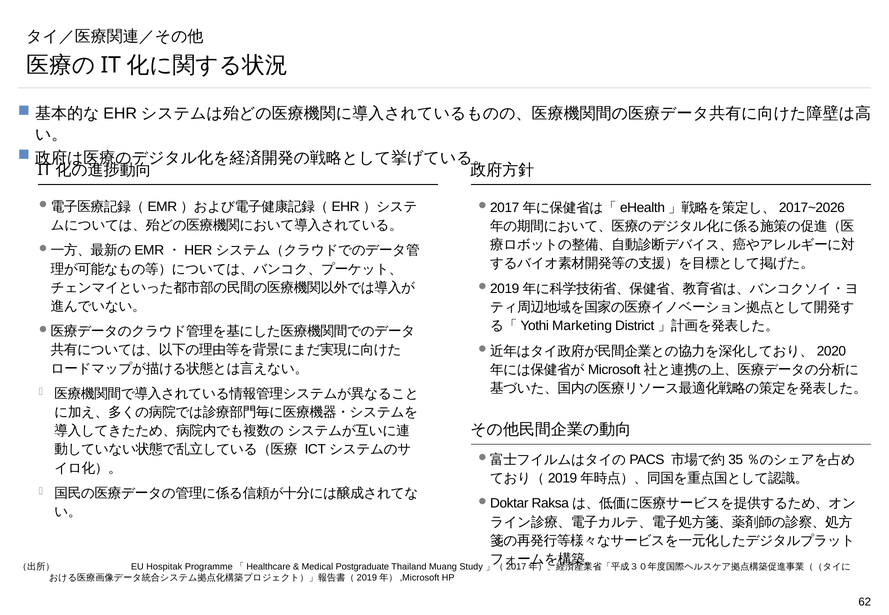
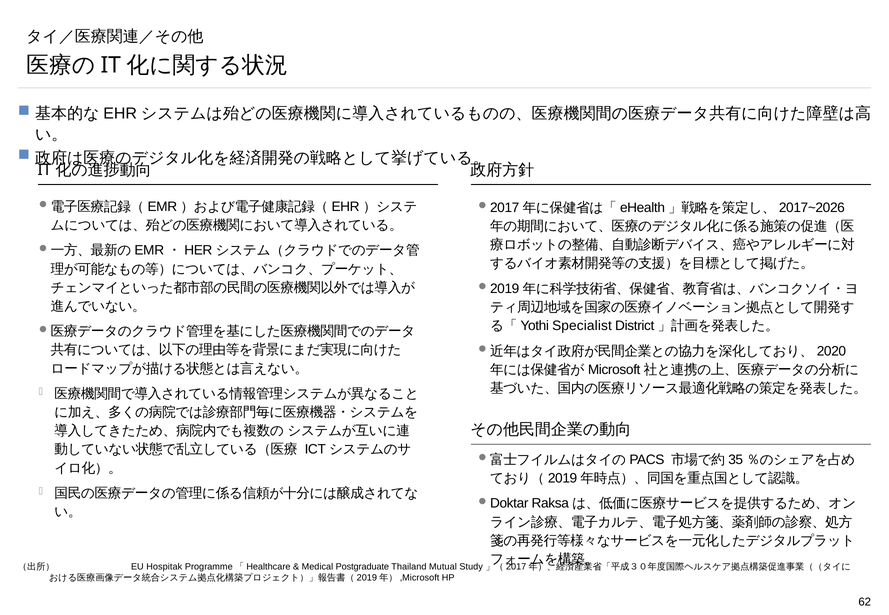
Marketing: Marketing -> Specialist
Muang: Muang -> Mutual
